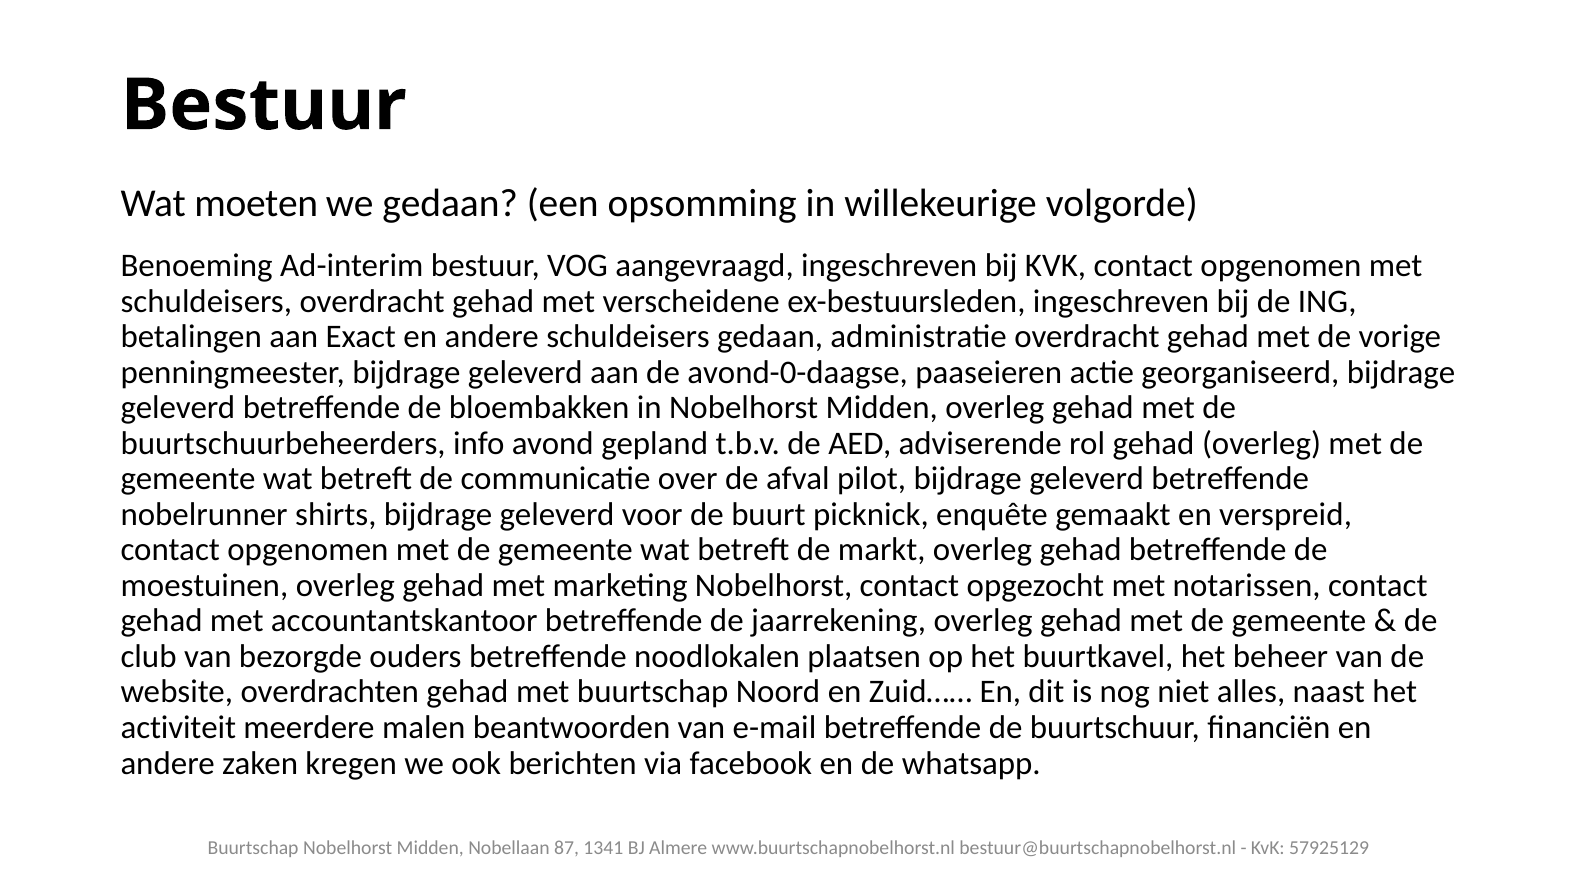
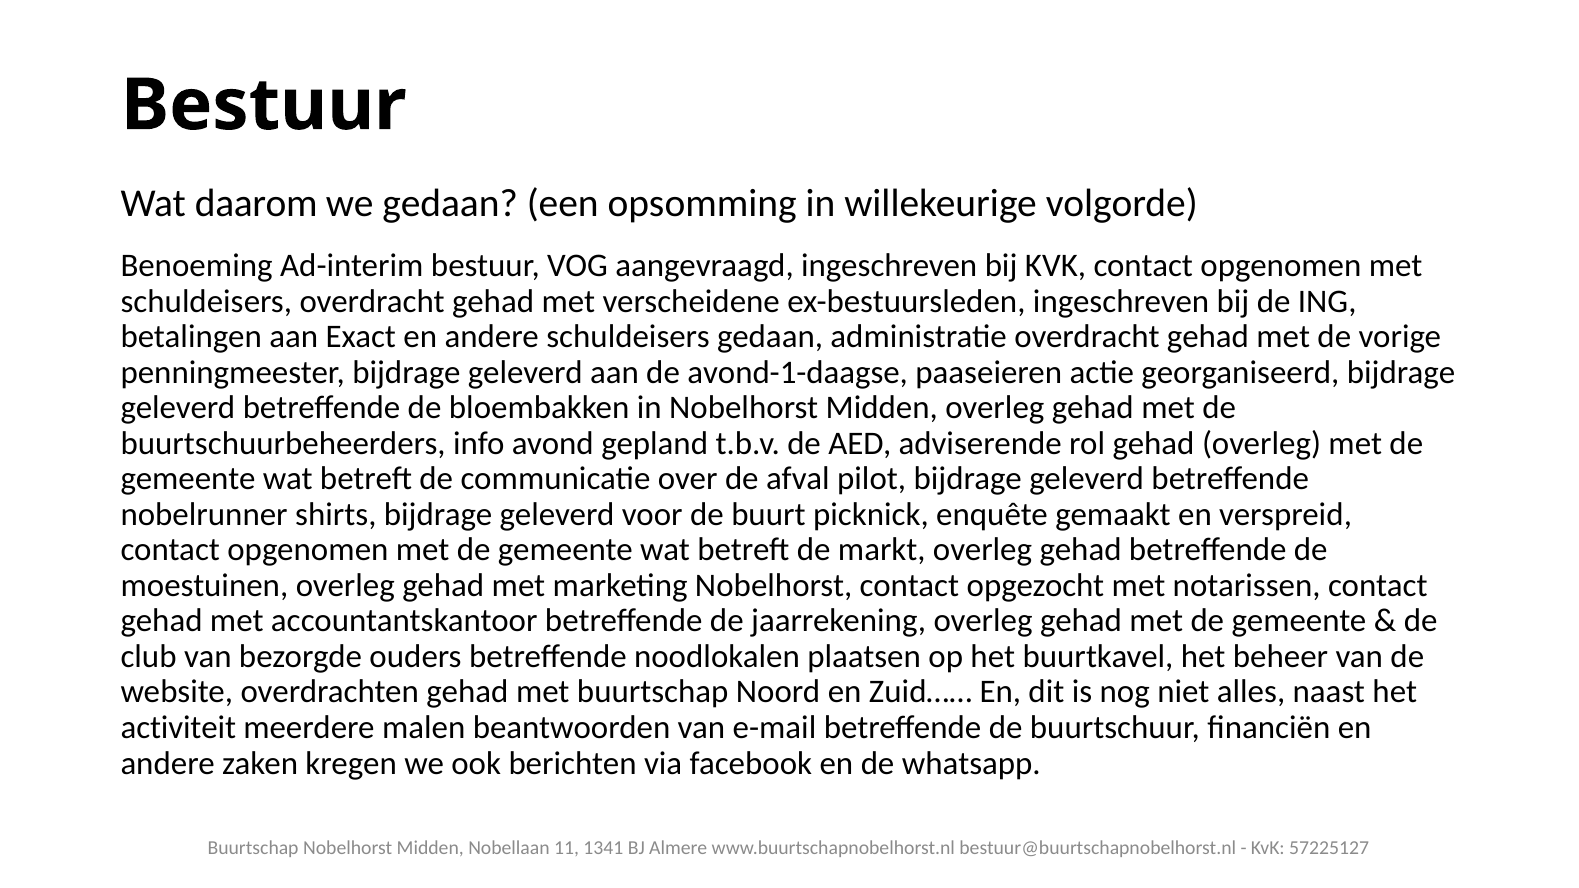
moeten: moeten -> daarom
avond-0-daagse: avond-0-daagse -> avond-1-daagse
87: 87 -> 11
57925129: 57925129 -> 57225127
